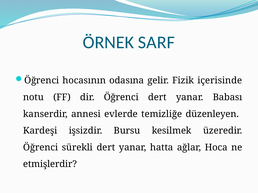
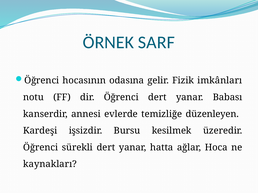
içerisinde: içerisinde -> imkânları
etmişlerdir: etmişlerdir -> kaynakları
